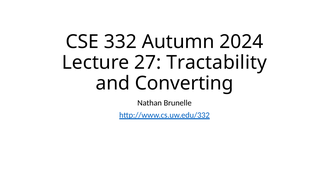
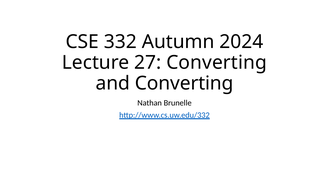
27 Tractability: Tractability -> Converting
